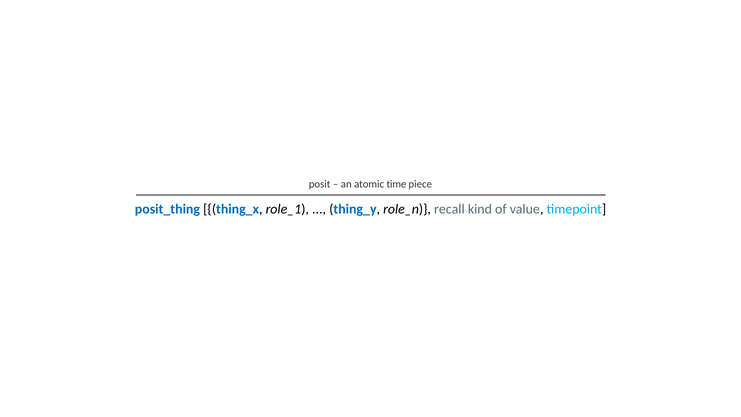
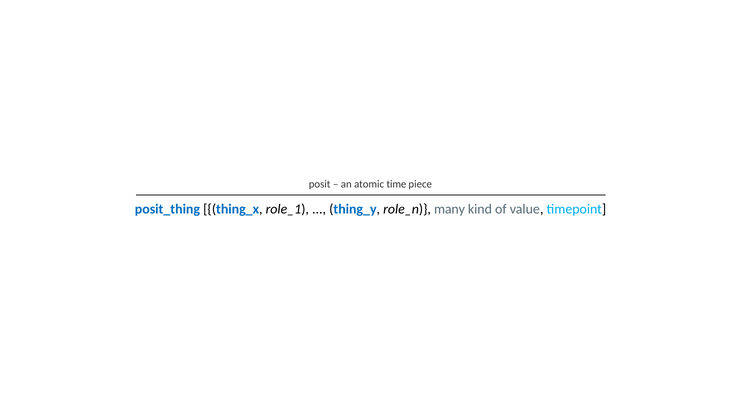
recall: recall -> many
